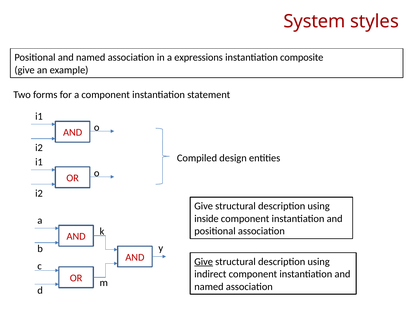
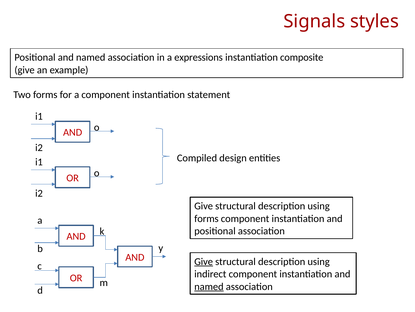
System: System -> Signals
inside at (206, 218): inside -> forms
named at (209, 286) underline: none -> present
